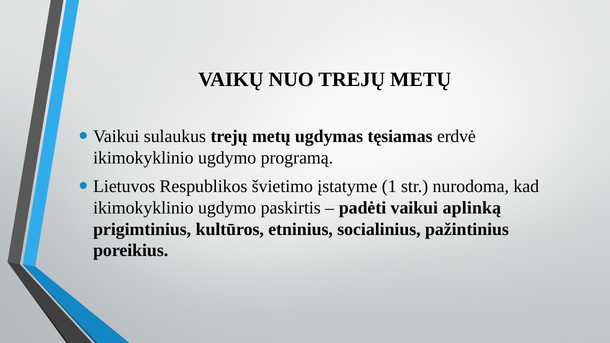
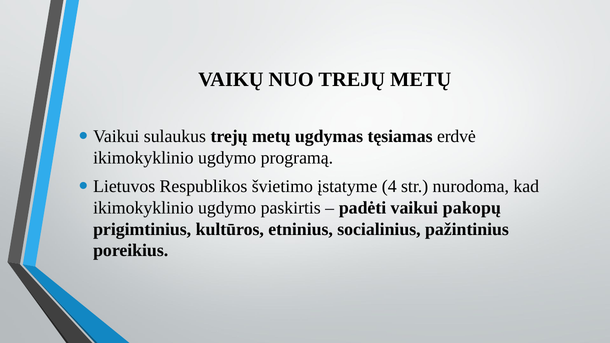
1: 1 -> 4
aplinką: aplinką -> pakopų
